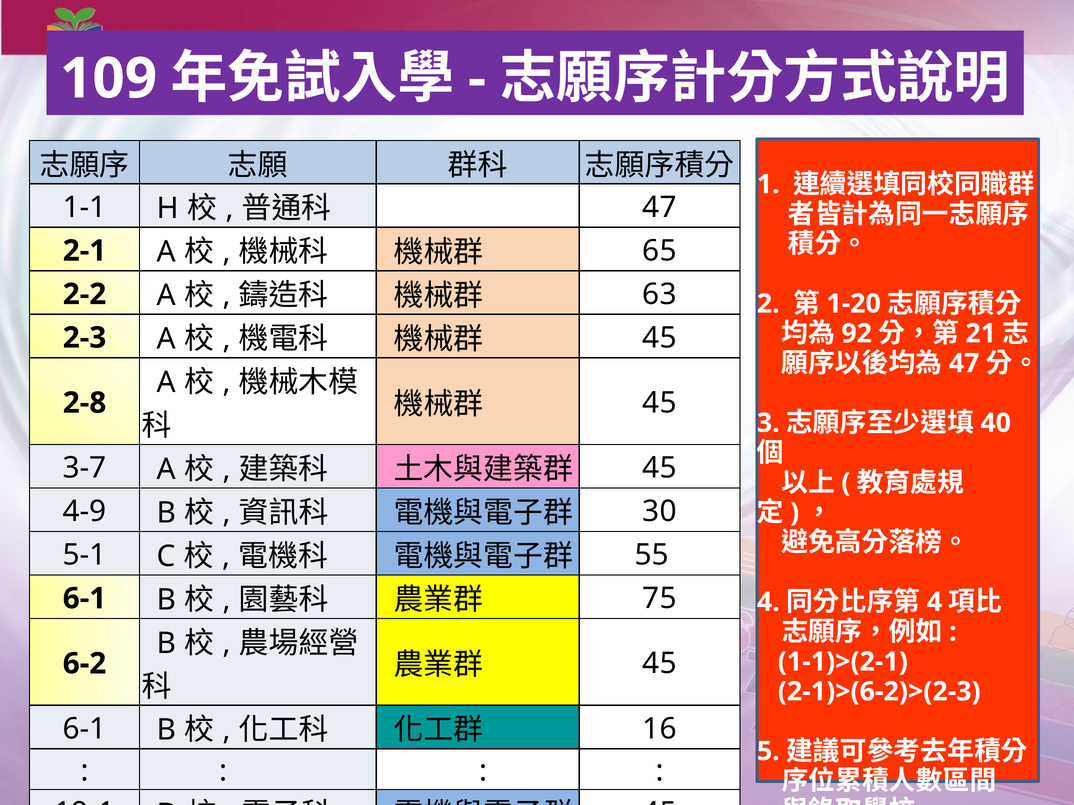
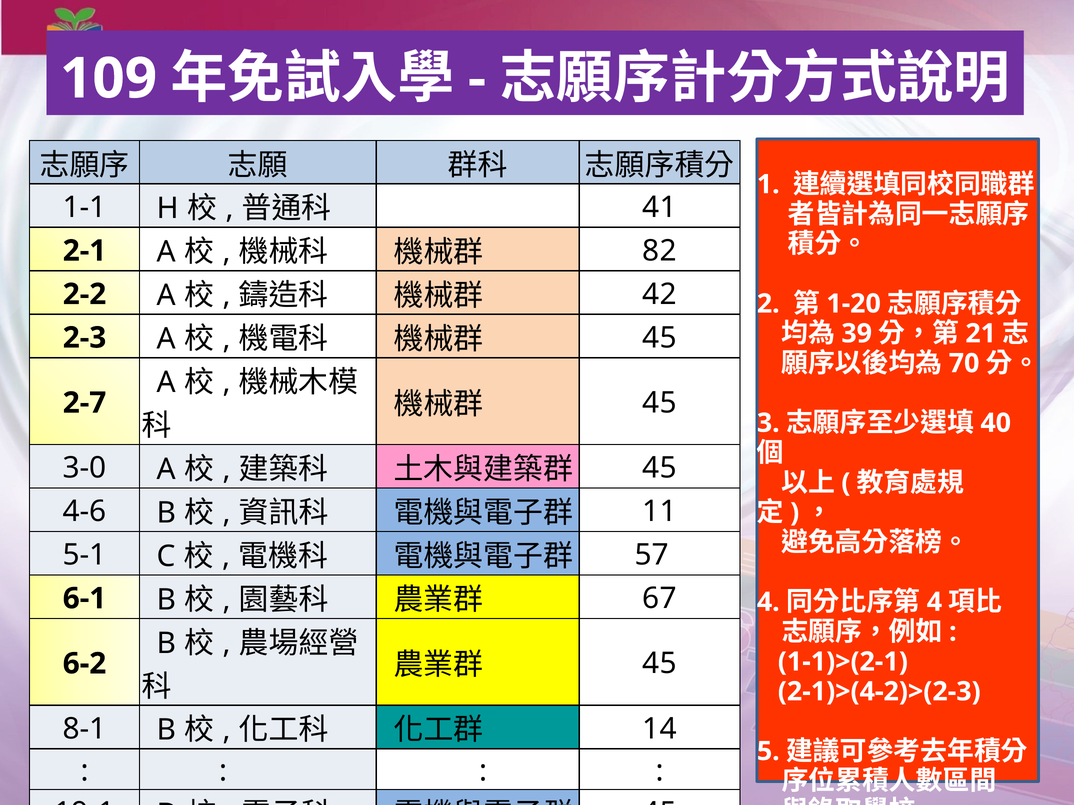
47 at (660, 207): 47 -> 41
65: 65 -> 82
63: 63 -> 42
92: 92 -> 39
47 at (964, 364): 47 -> 70
2-8: 2-8 -> 2-7
3-7: 3-7 -> 3-0
4-9: 4-9 -> 4-6
30: 30 -> 11
55: 55 -> 57
75: 75 -> 67
2-1)>(6-2)>(2-3: 2-1)>(6-2)>(2-3 -> 2-1)>(4-2)>(2-3
6-1 at (85, 729): 6-1 -> 8-1
16: 16 -> 14
